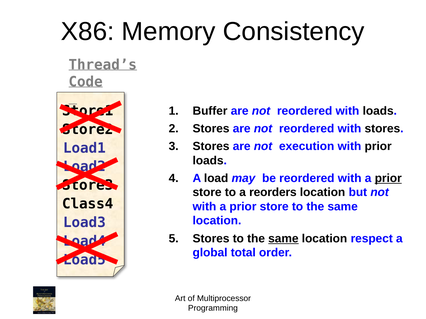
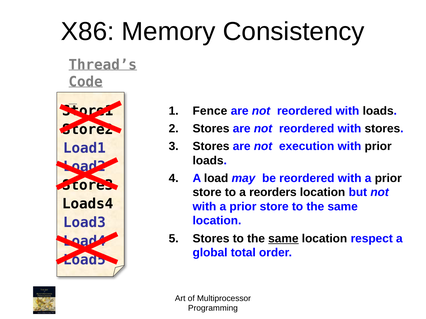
Buffer: Buffer -> Fence
prior at (388, 178) underline: present -> none
Class4: Class4 -> Loads4
